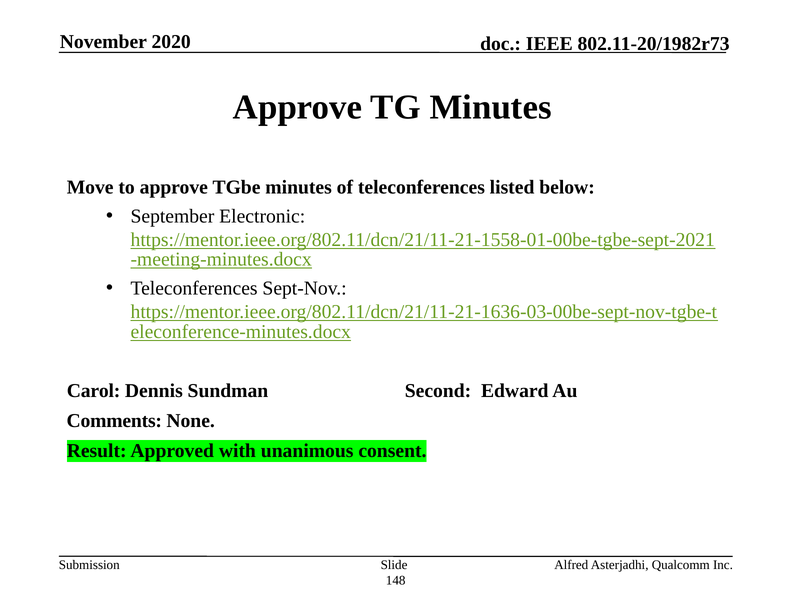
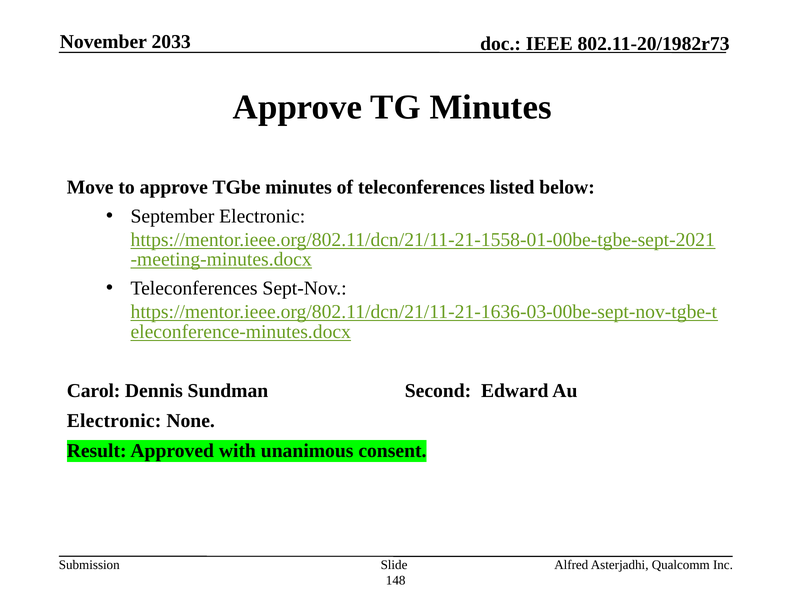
2020: 2020 -> 2033
Comments at (114, 421): Comments -> Electronic
